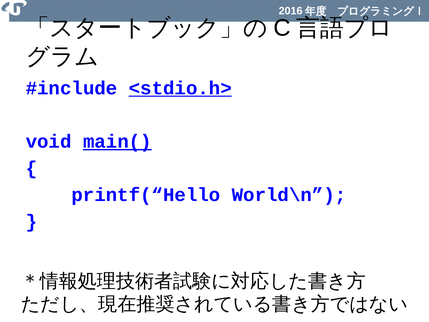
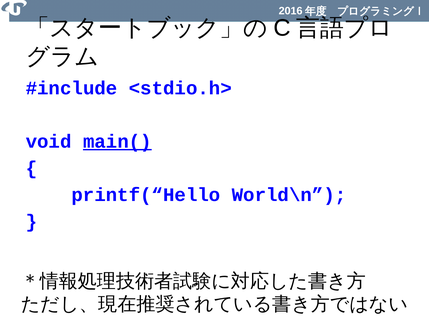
<stdio.h> underline: present -> none
